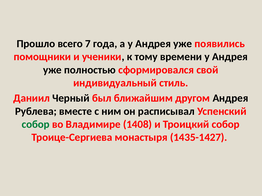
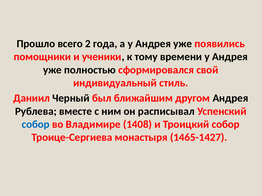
7: 7 -> 2
собор at (36, 125) colour: green -> blue
1435-1427: 1435-1427 -> 1465-1427
